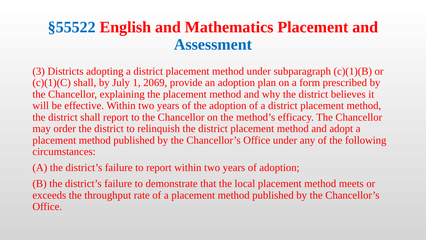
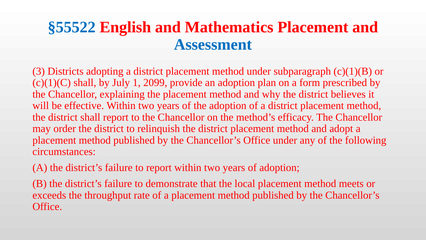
2069: 2069 -> 2099
